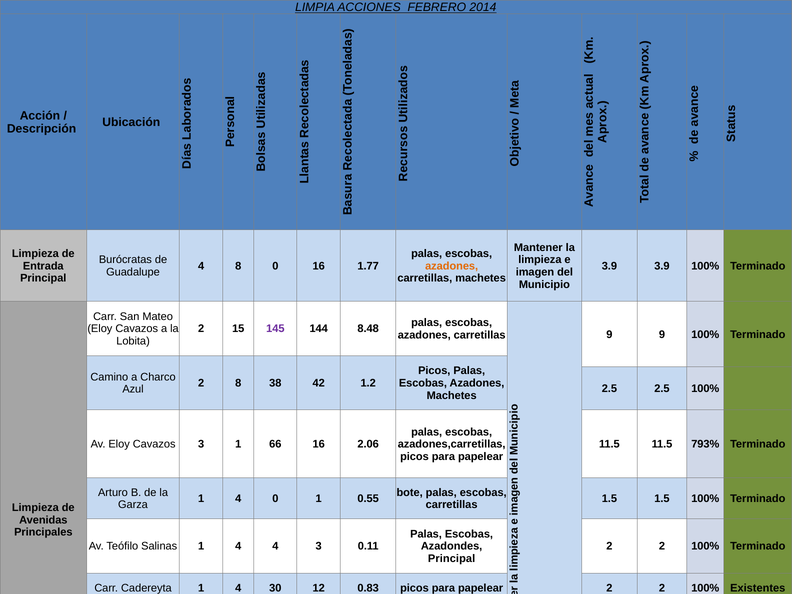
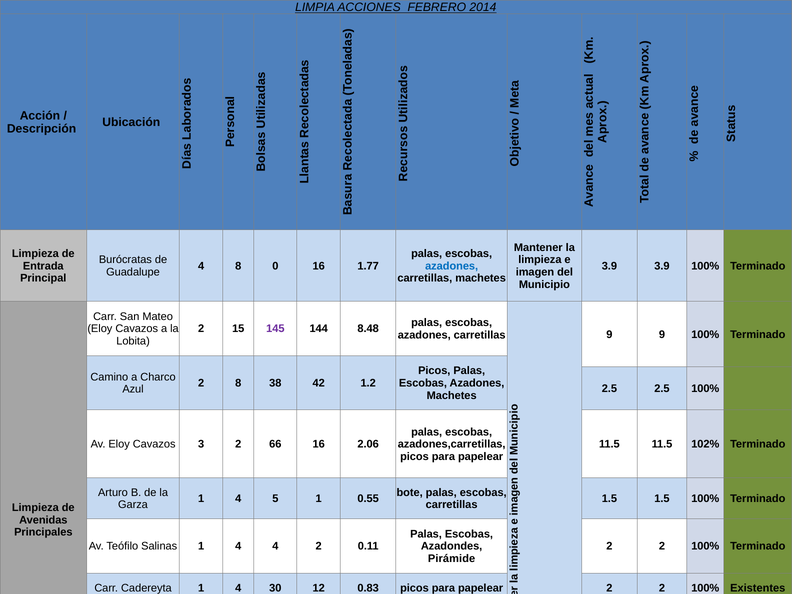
azadones at (452, 266) colour: orange -> blue
3 1: 1 -> 2
793%: 793% -> 102%
4 0: 0 -> 5
4 3: 3 -> 2
Principal at (452, 559): Principal -> Pirámide
